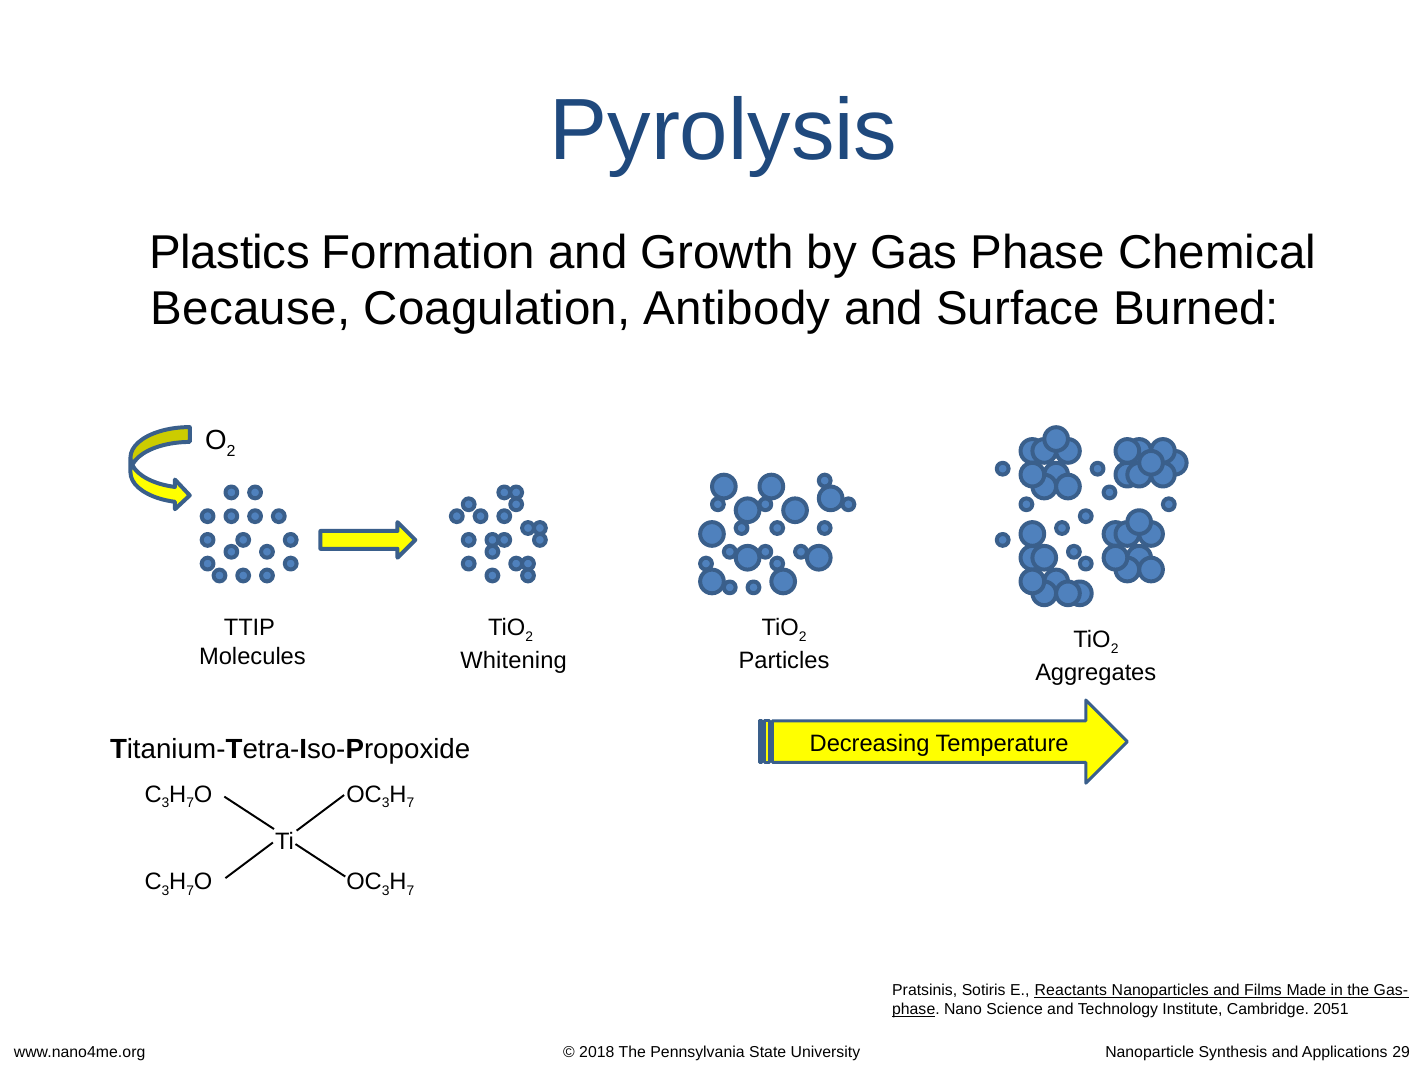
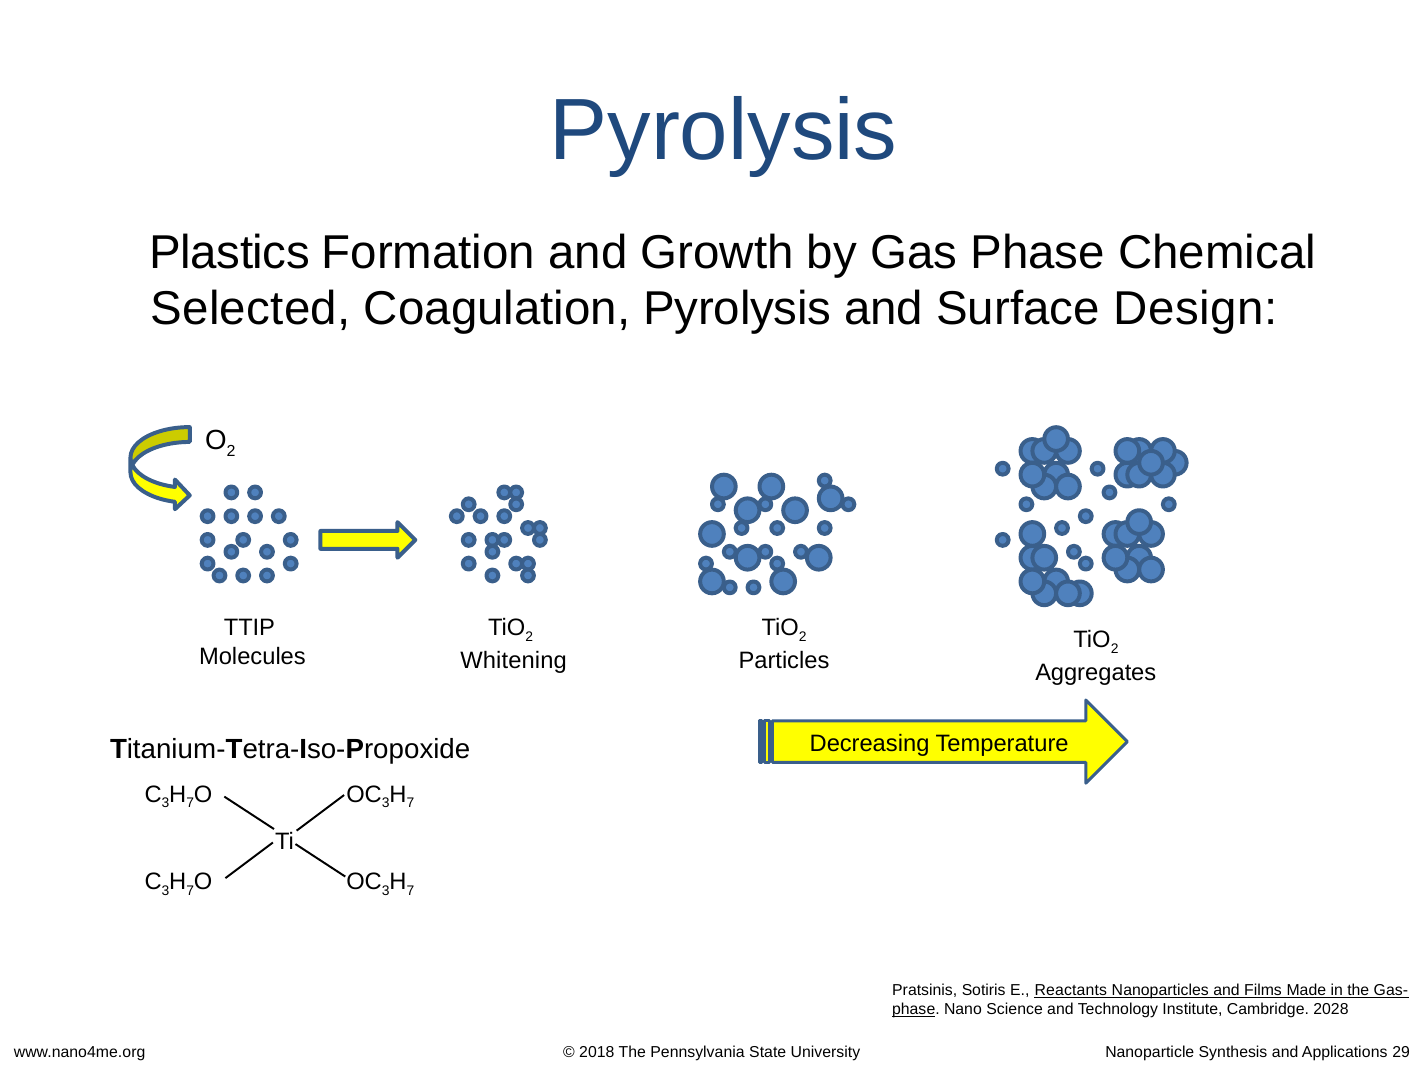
Because: Because -> Selected
Coagulation Antibody: Antibody -> Pyrolysis
Burned: Burned -> Design
2051: 2051 -> 2028
